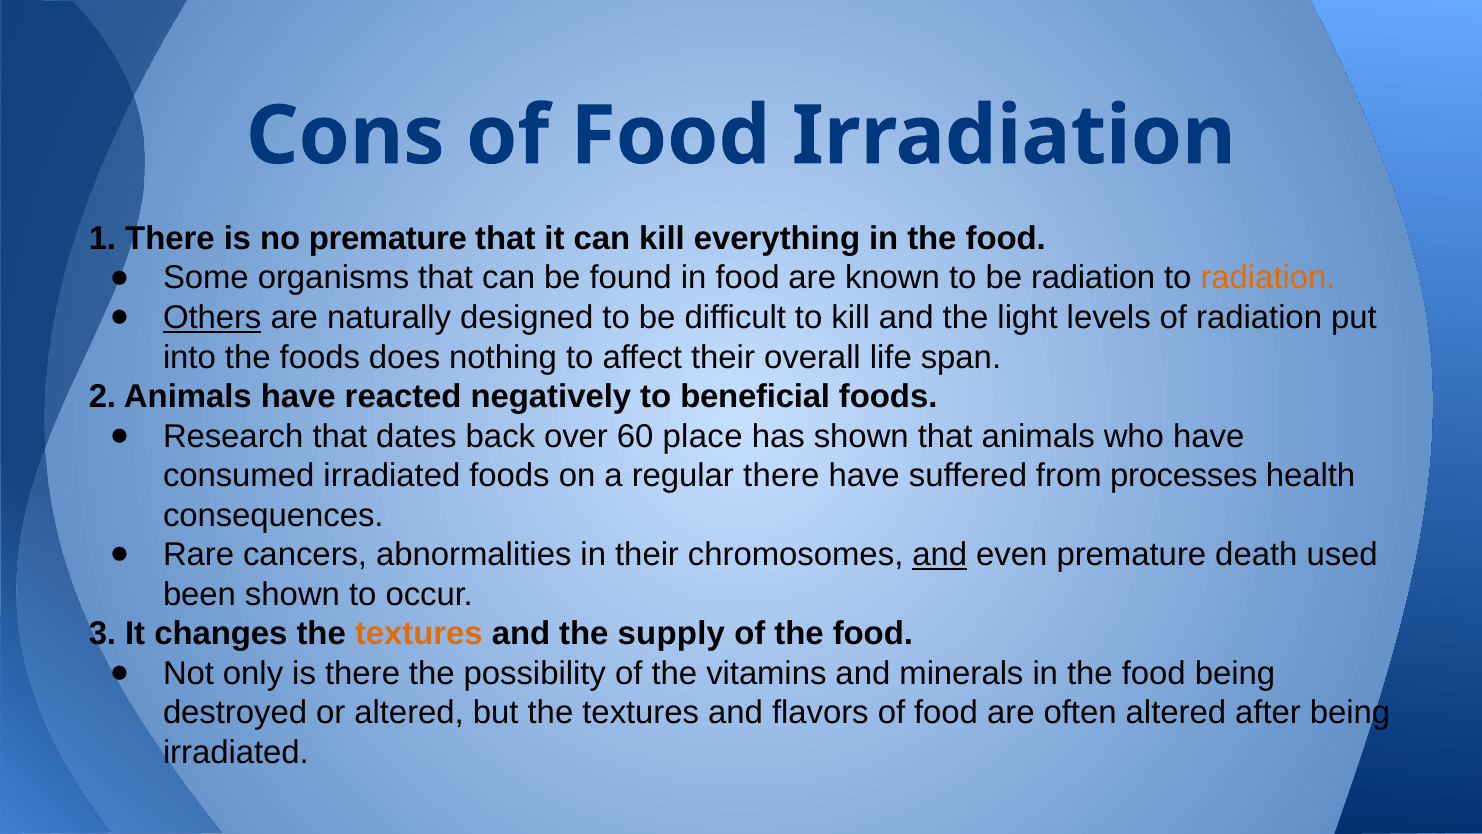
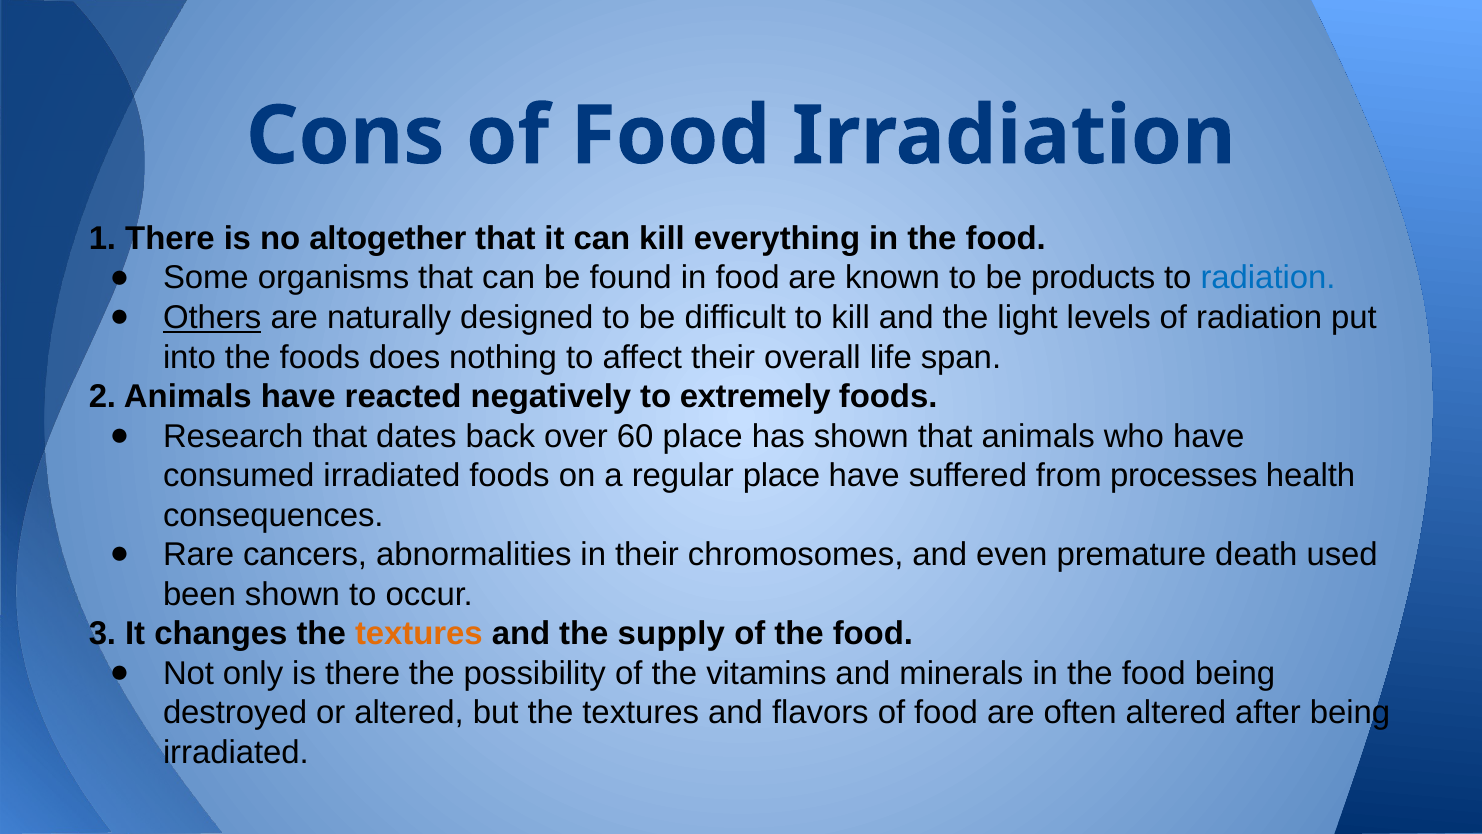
no premature: premature -> altogether
be radiation: radiation -> products
radiation at (1268, 278) colour: orange -> blue
beneficial: beneficial -> extremely
regular there: there -> place
and at (940, 555) underline: present -> none
